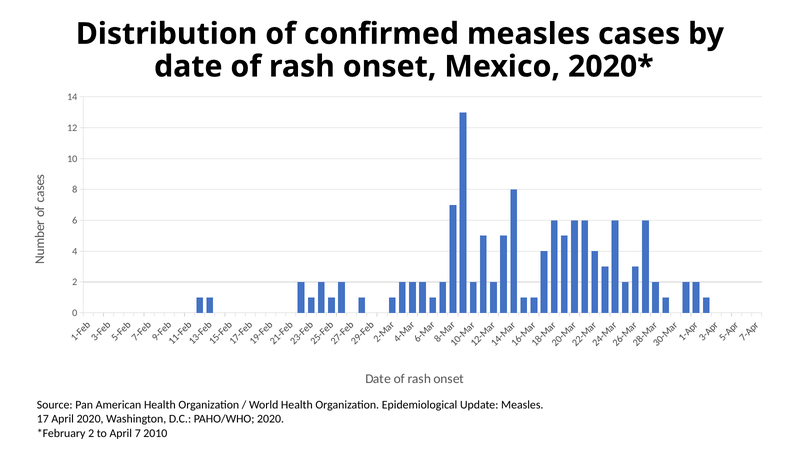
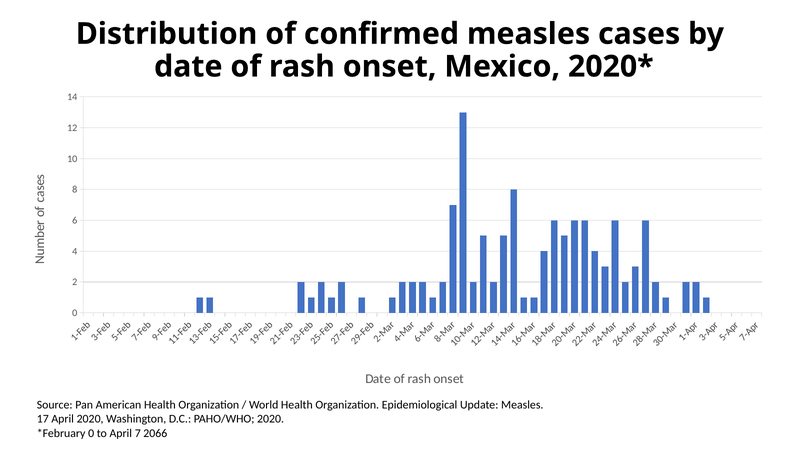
2 at (91, 434): 2 -> 0
2010: 2010 -> 2066
